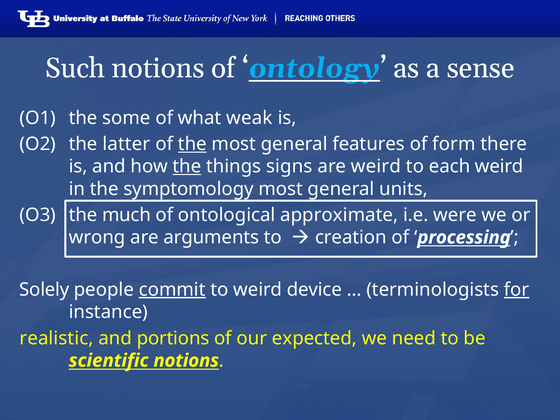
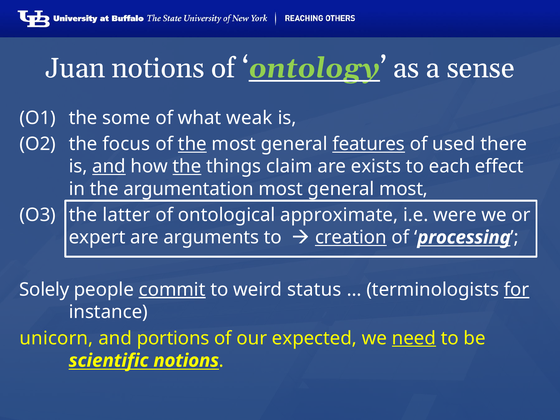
Such: Such -> Juan
ontology colour: light blue -> light green
latter: latter -> focus
features underline: none -> present
form: form -> used
and at (109, 166) underline: none -> present
signs: signs -> claim
are weird: weird -> exists
each weird: weird -> effect
symptomology: symptomology -> argumentation
general units: units -> most
much: much -> latter
wrong: wrong -> expert
creation underline: none -> present
device: device -> status
realistic: realistic -> unicorn
need underline: none -> present
